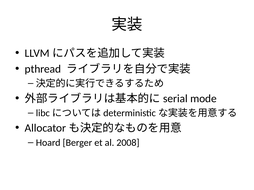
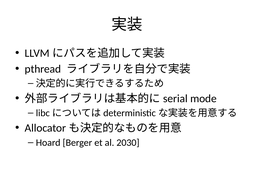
2008: 2008 -> 2030
